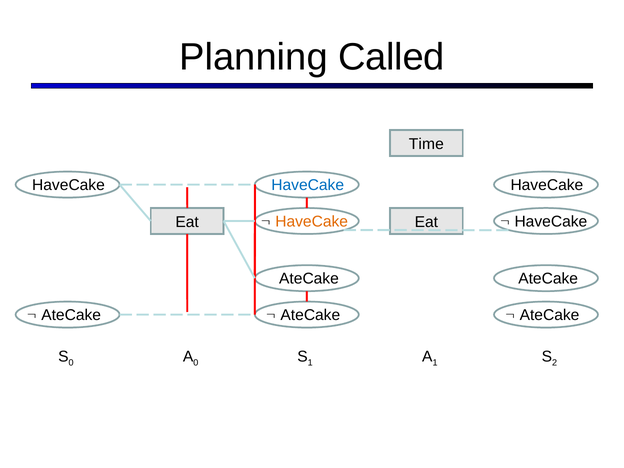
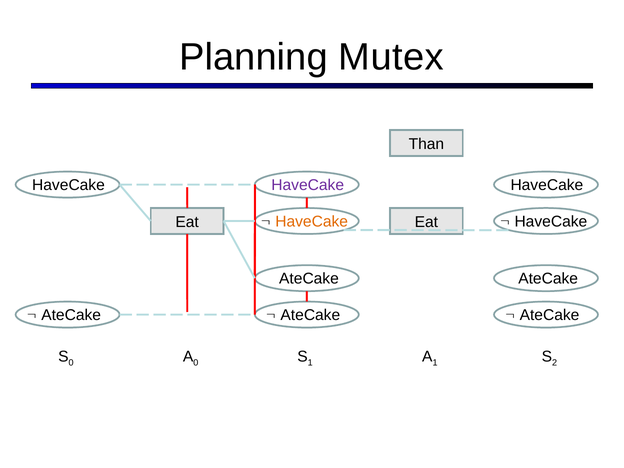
Called: Called -> Mutex
Time: Time -> Than
HaveCake at (308, 185) colour: blue -> purple
